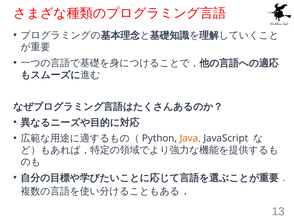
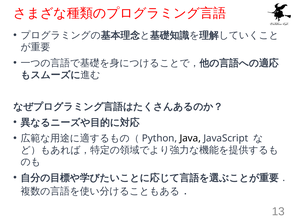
Java colour: orange -> black
